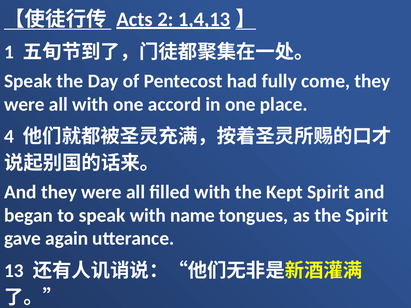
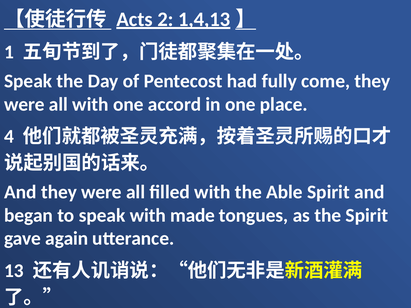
Kept: Kept -> Able
name: name -> made
